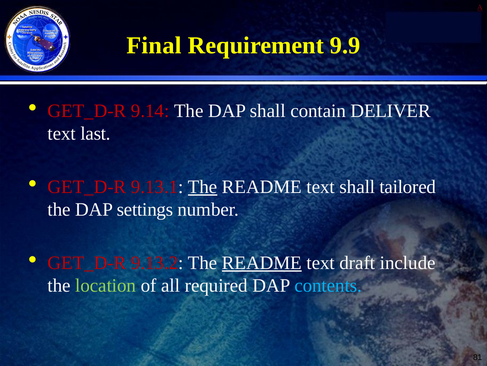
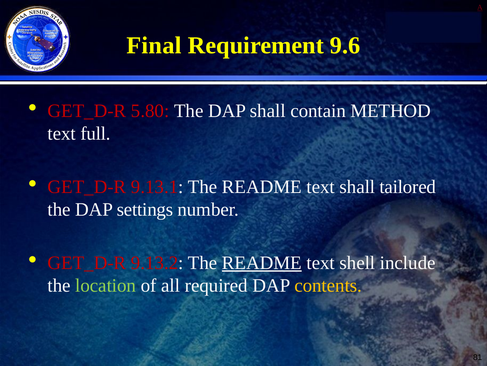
9.9: 9.9 -> 9.6
9.14: 9.14 -> 5.80
DELIVER: DELIVER -> METHOD
last: last -> full
The at (203, 186) underline: present -> none
draft: draft -> shell
contents colour: light blue -> yellow
